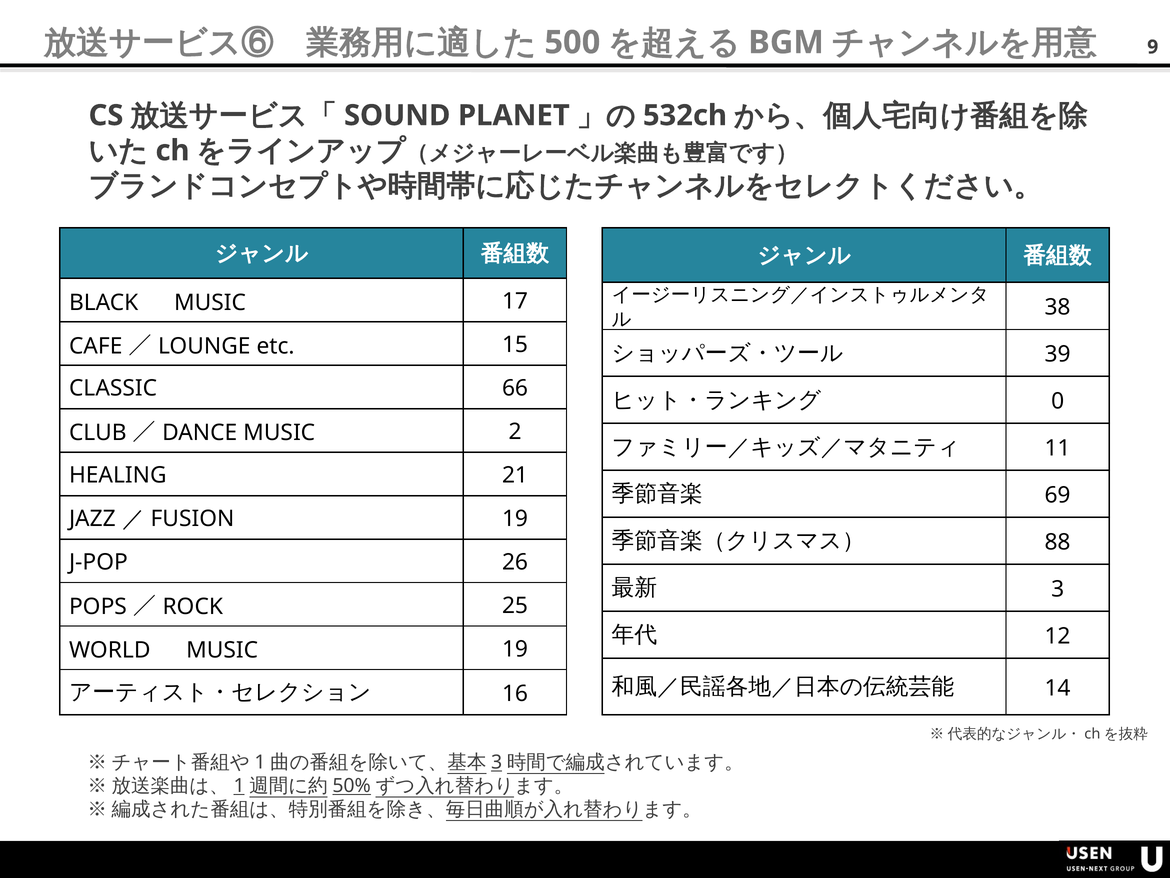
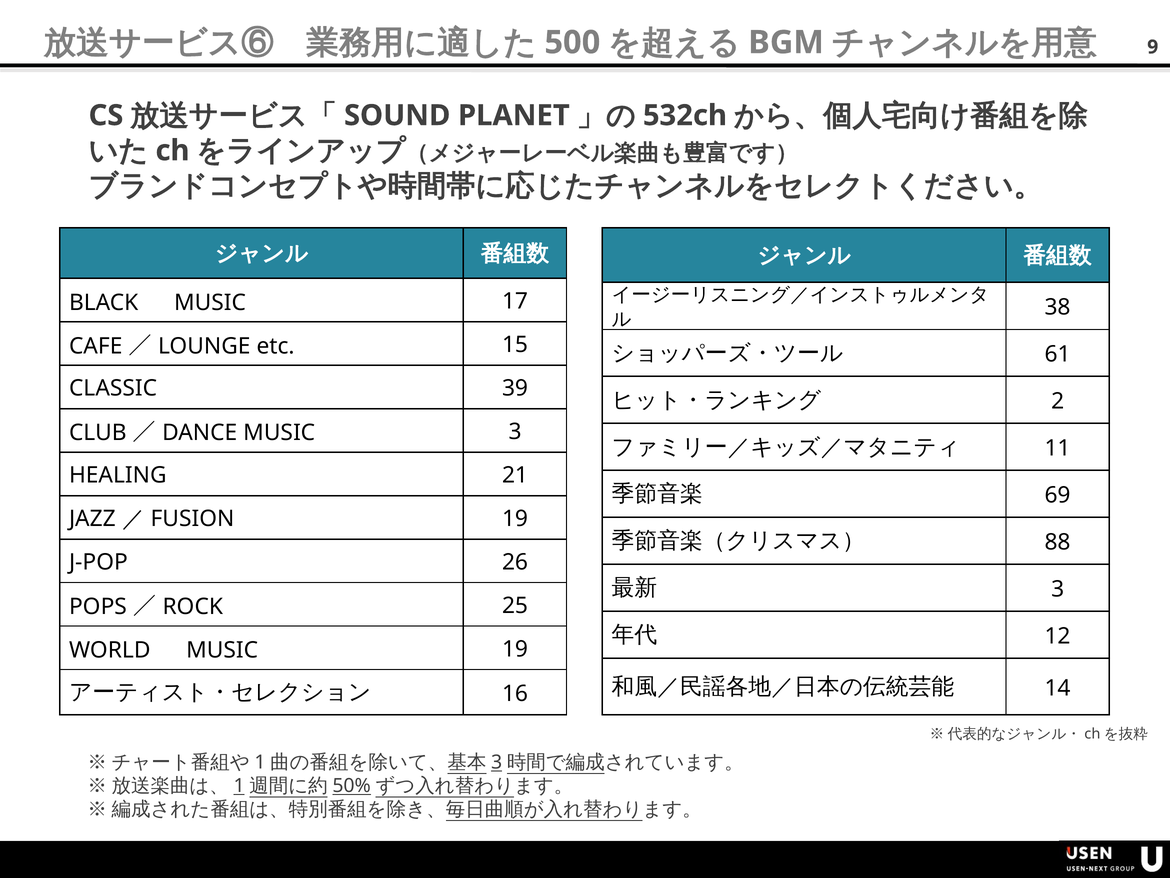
39: 39 -> 61
66: 66 -> 39
0: 0 -> 2
MUSIC 2: 2 -> 3
